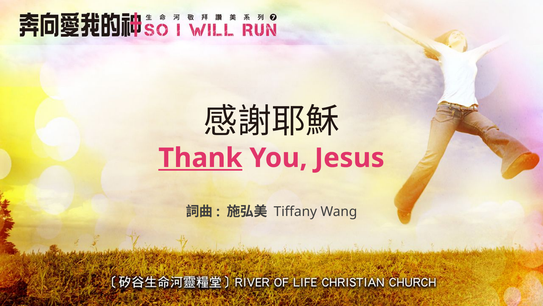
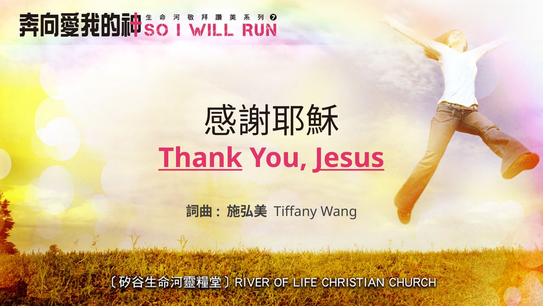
Jesus underline: none -> present
